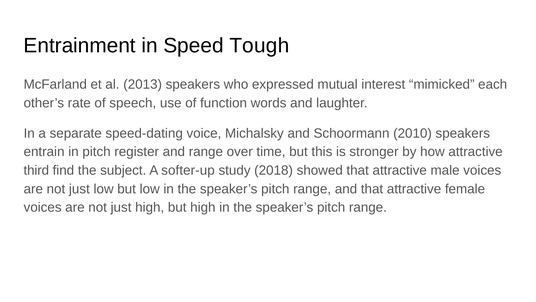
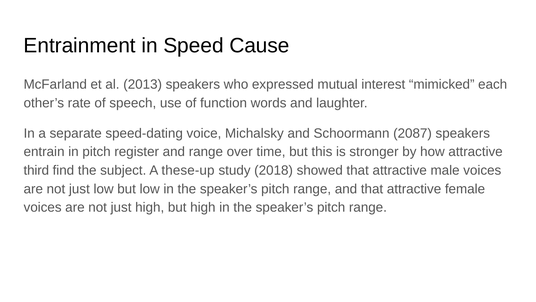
Tough: Tough -> Cause
2010: 2010 -> 2087
softer-up: softer-up -> these-up
